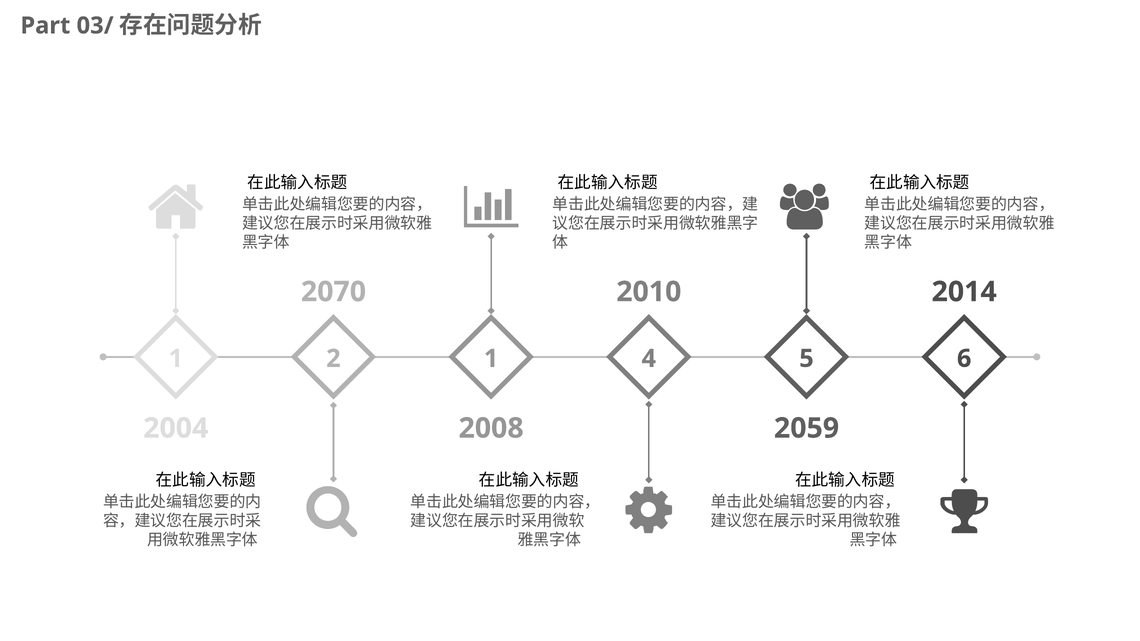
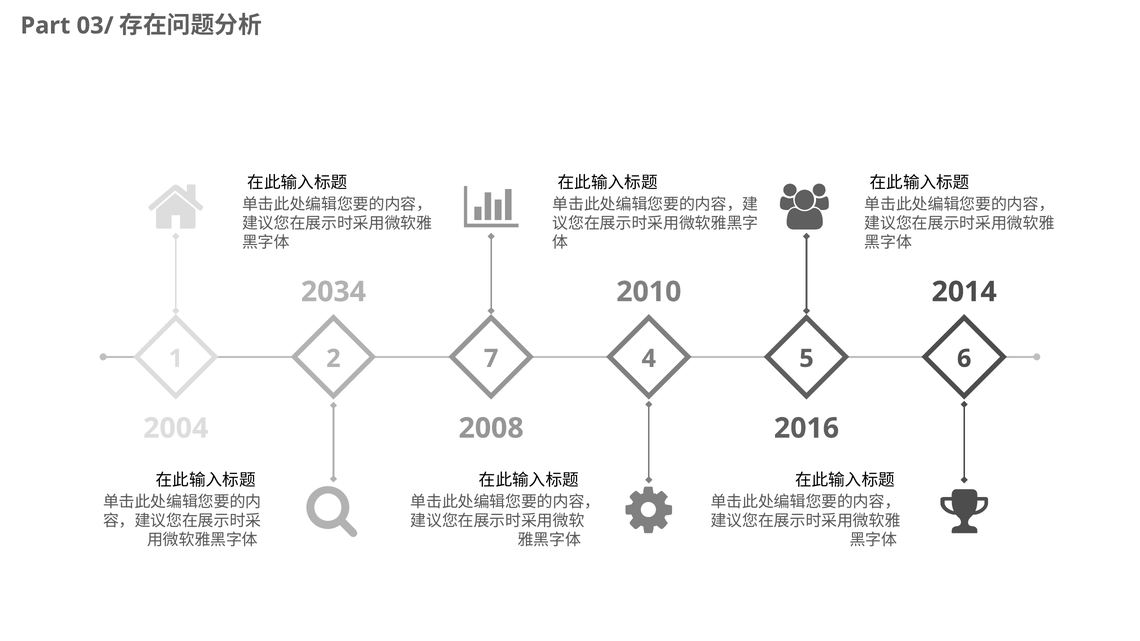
2070: 2070 -> 2034
1 1: 1 -> 7
2059: 2059 -> 2016
